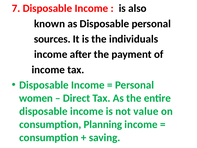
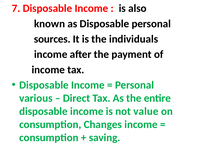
women: women -> various
Planning: Planning -> Changes
